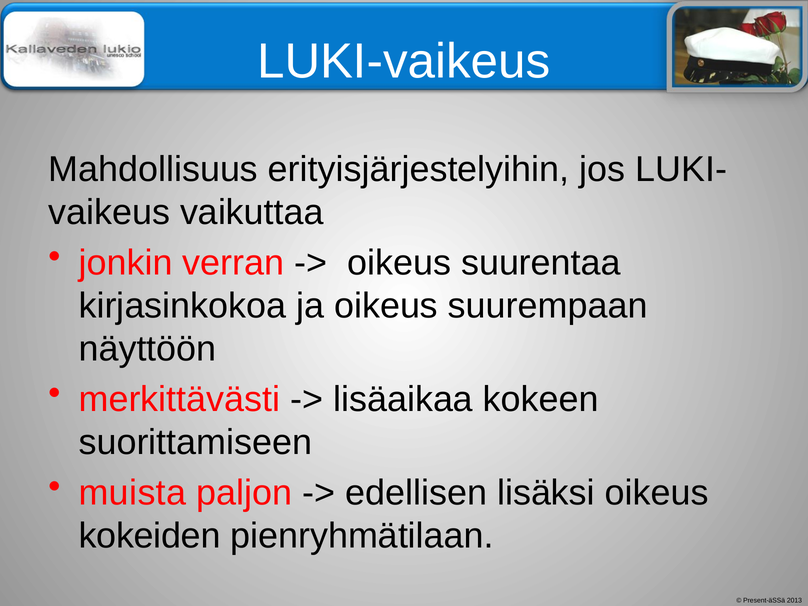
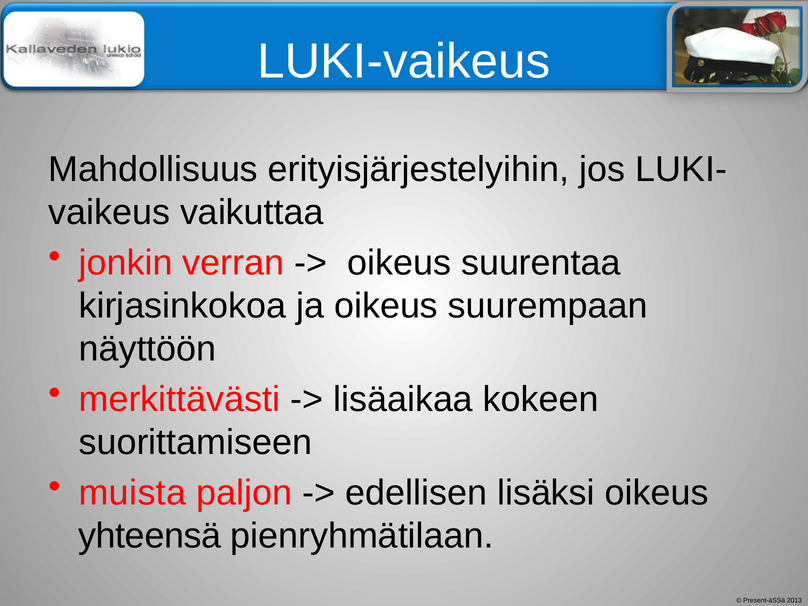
kokeiden: kokeiden -> yhteensä
